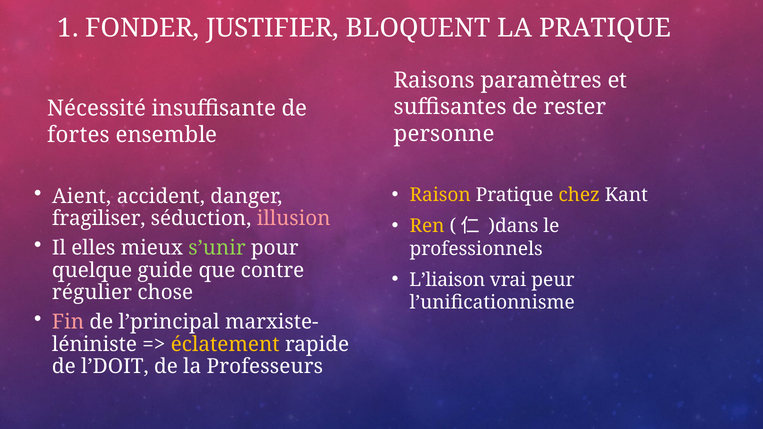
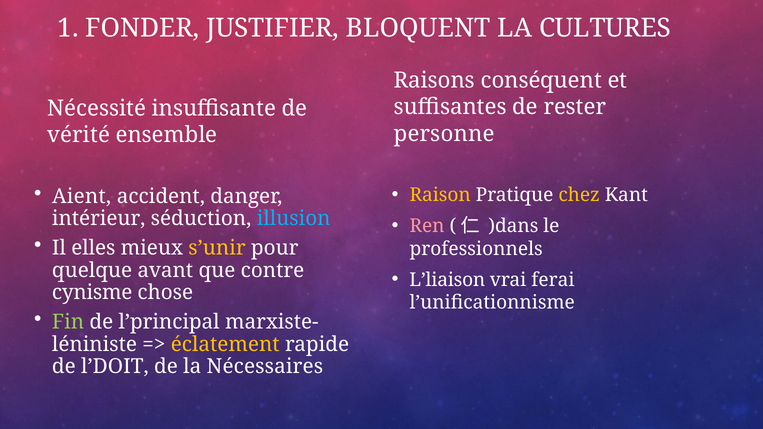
LA PRATIQUE: PRATIQUE -> CULTURES
paramètres: paramètres -> conséquent
fortes: fortes -> vérité
fragiliser: fragiliser -> intérieur
illusion colour: pink -> light blue
Ren colour: yellow -> pink
s’unir colour: light green -> yellow
guide: guide -> avant
peur: peur -> ferai
régulier: régulier -> cynisme
Fin colour: pink -> light green
Professeurs: Professeurs -> Nécessaires
